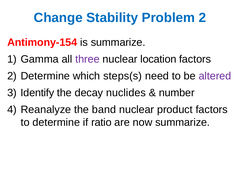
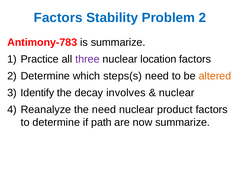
Change at (58, 18): Change -> Factors
Antimony-154: Antimony-154 -> Antimony-783
Gamma: Gamma -> Practice
altered colour: purple -> orange
nuclides: nuclides -> involves
number at (177, 93): number -> nuclear
the band: band -> need
ratio: ratio -> path
